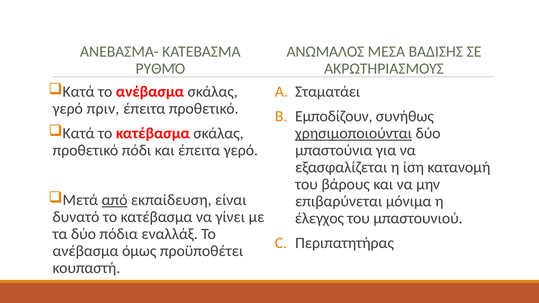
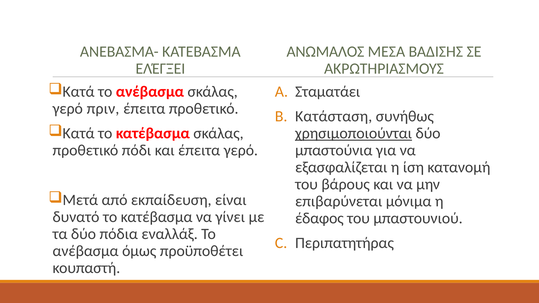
ΡΥΘΜΌ: ΡΥΘΜΌ -> ΕΛΈΓΞΕΙ
Εμποδίζουν: Εμποδίζουν -> Κατάσταση
από underline: present -> none
έλεγχος: έλεγχος -> έδαφος
